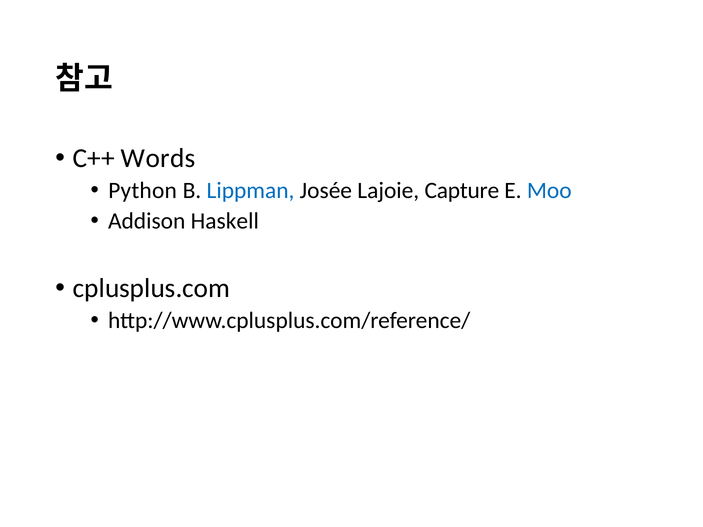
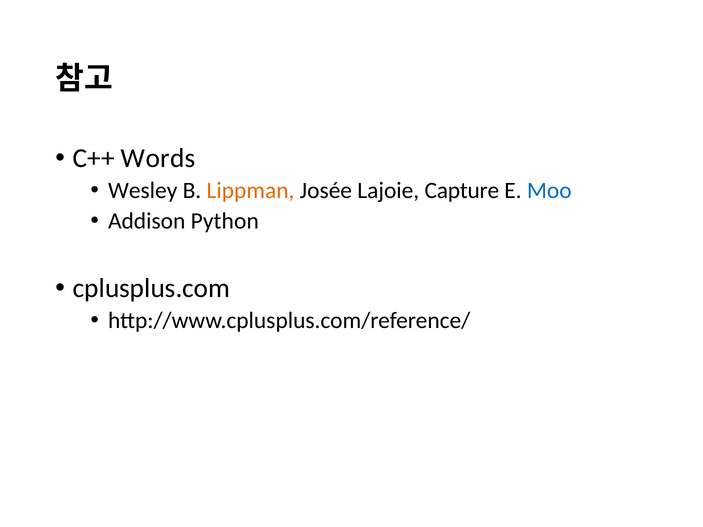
Python: Python -> Wesley
Lippman colour: blue -> orange
Haskell: Haskell -> Python
